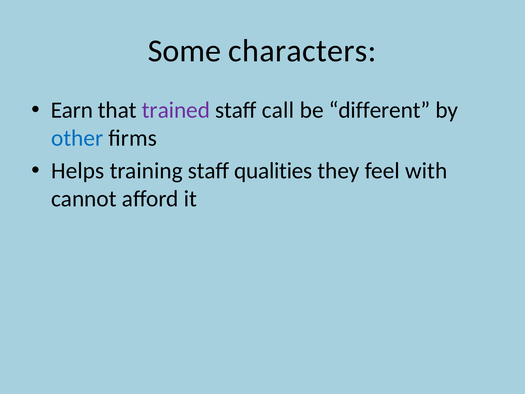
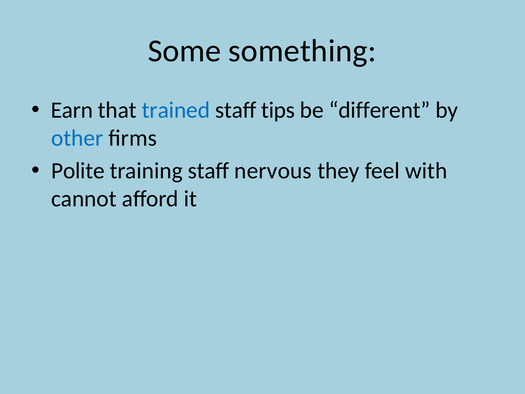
characters: characters -> something
trained colour: purple -> blue
call: call -> tips
Helps: Helps -> Polite
qualities: qualities -> nervous
